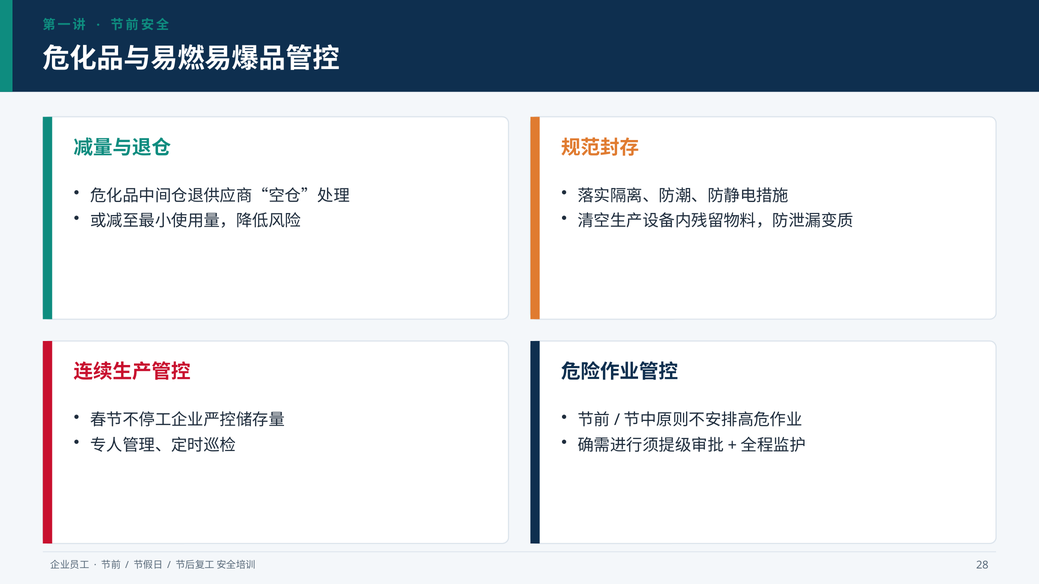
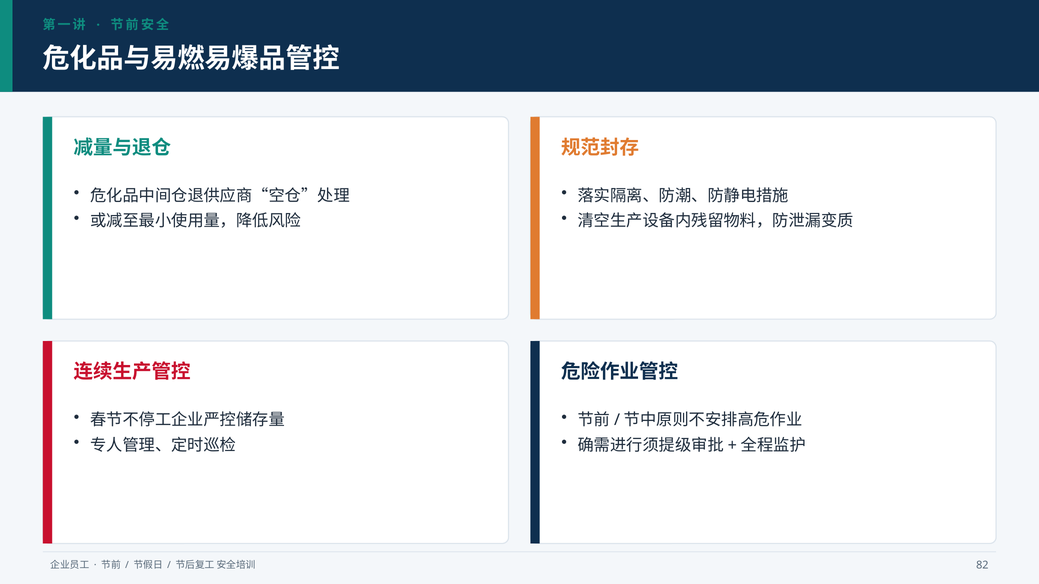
28: 28 -> 82
